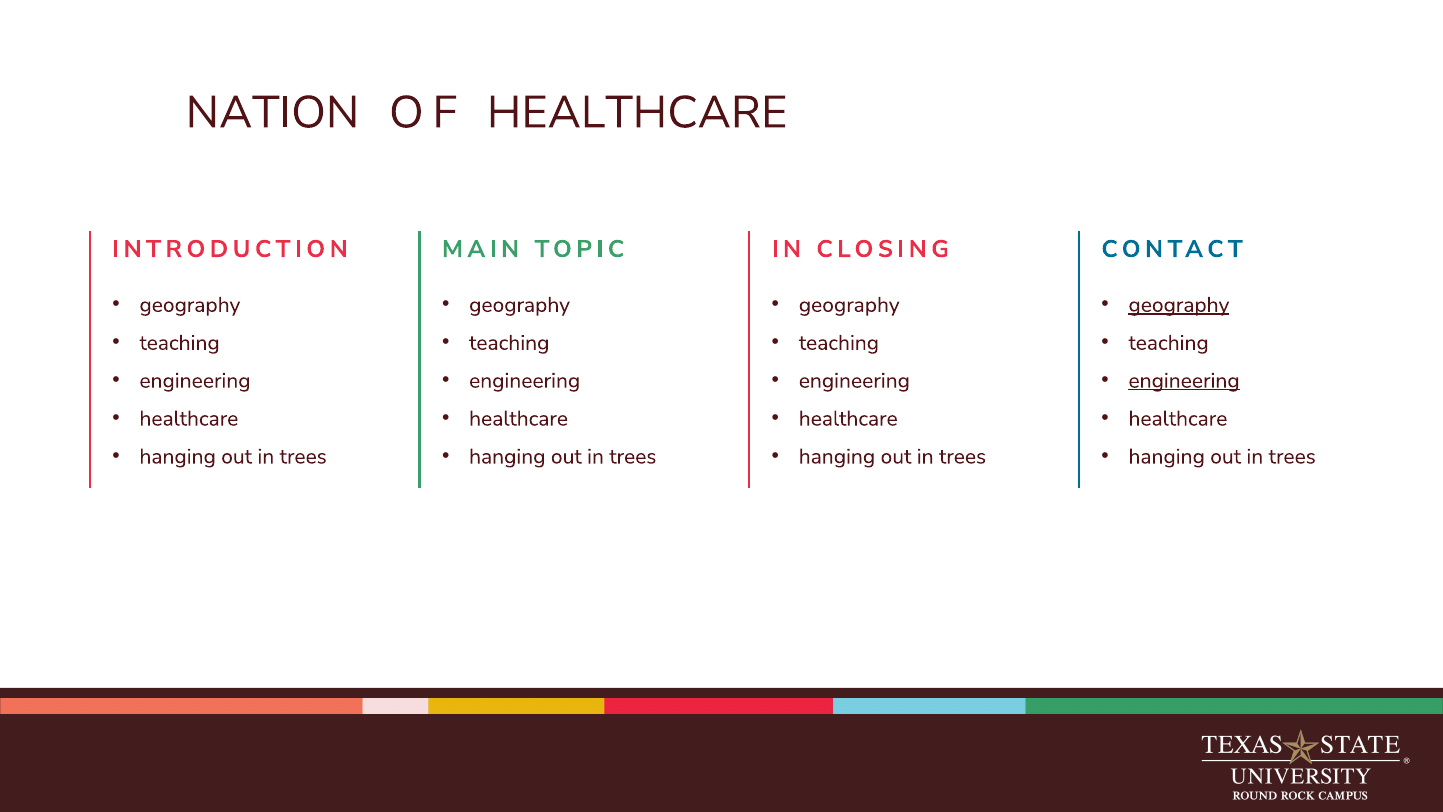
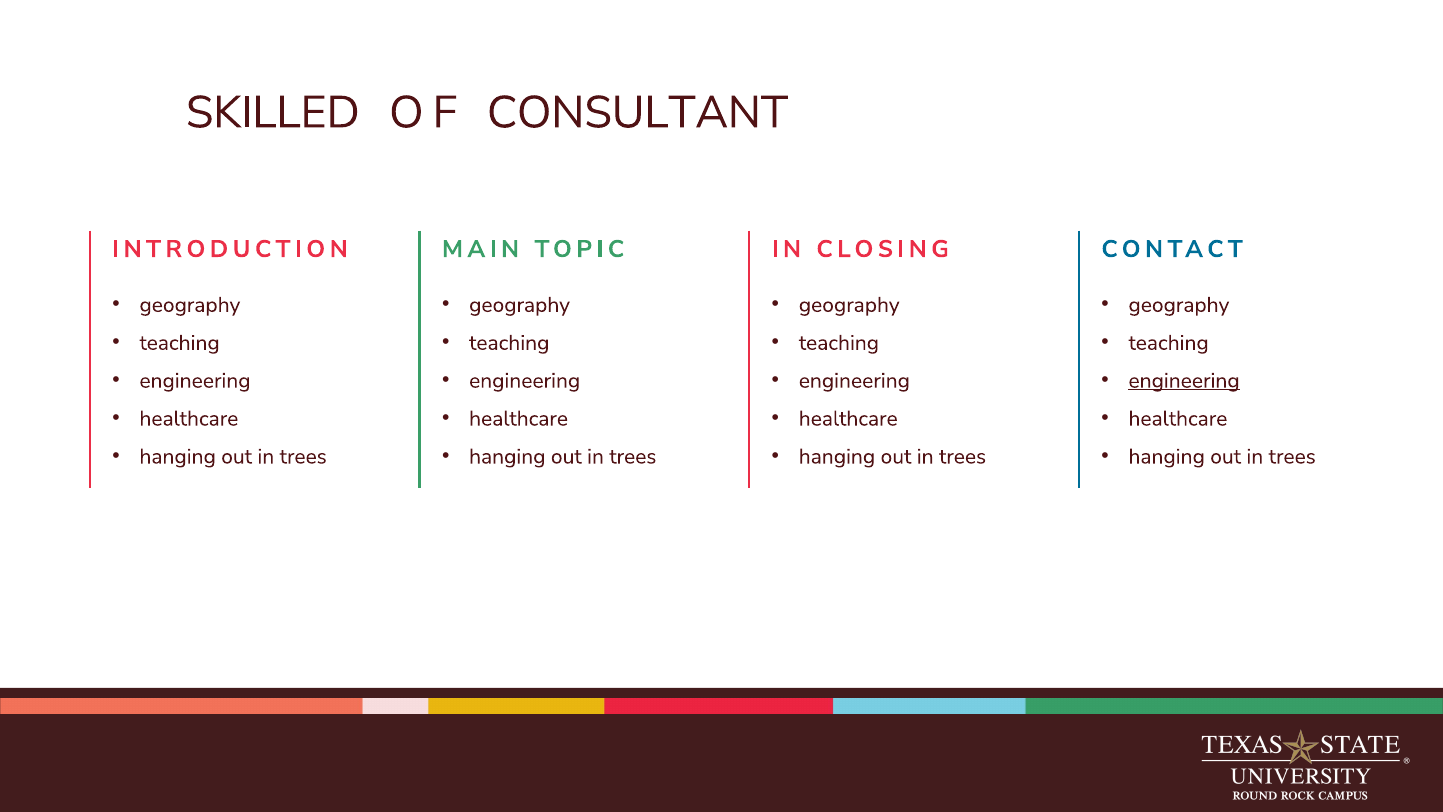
NATION: NATION -> SKILLED
OF HEALTHCARE: HEALTHCARE -> CONSULTANT
geography at (1179, 305) underline: present -> none
